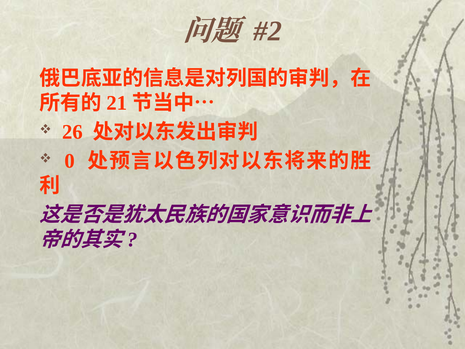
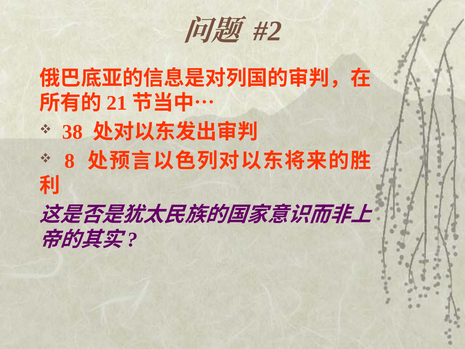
26: 26 -> 38
0: 0 -> 8
